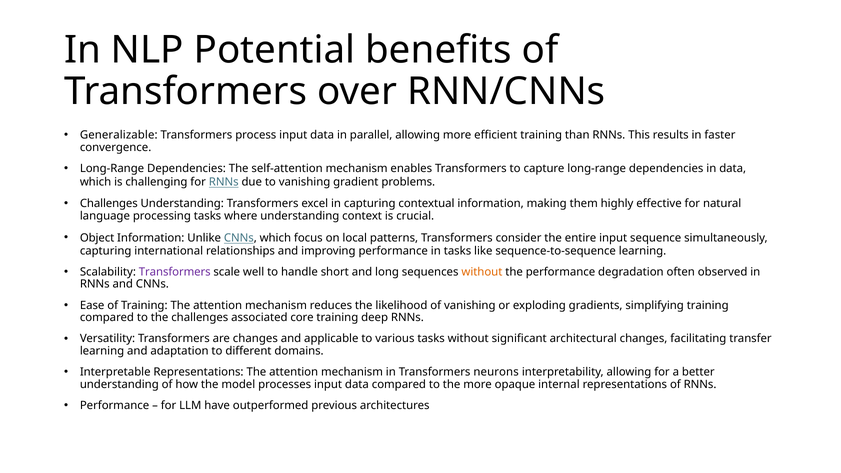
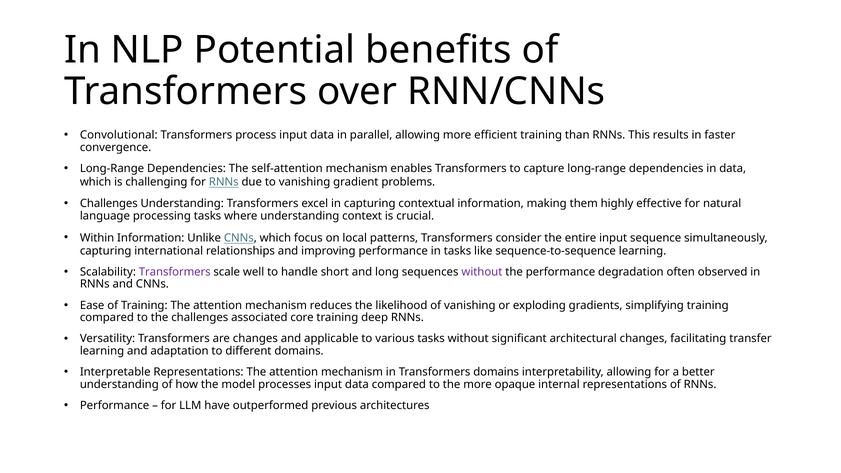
Generalizable: Generalizable -> Convolutional
Object: Object -> Within
without at (482, 272) colour: orange -> purple
Transformers neurons: neurons -> domains
